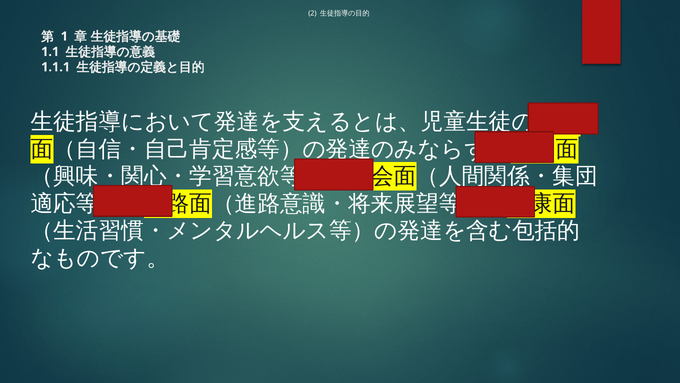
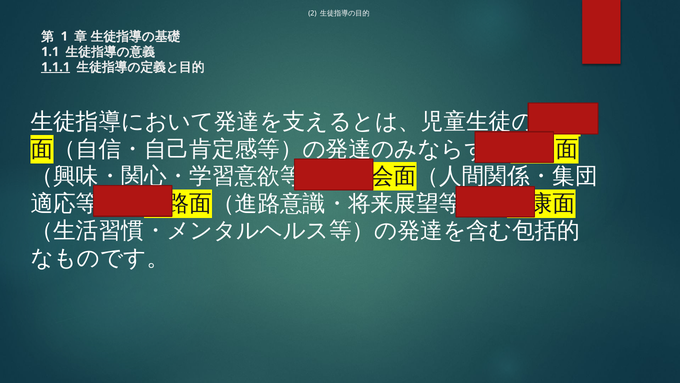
1.1.1 underline: none -> present
